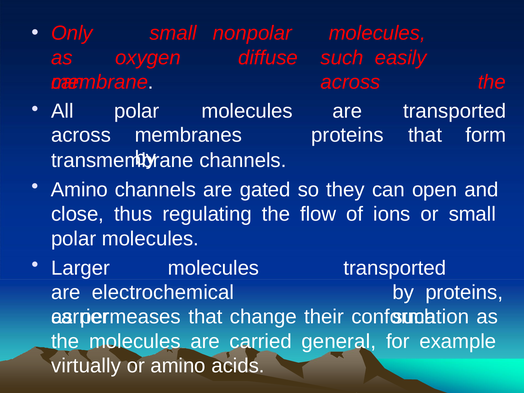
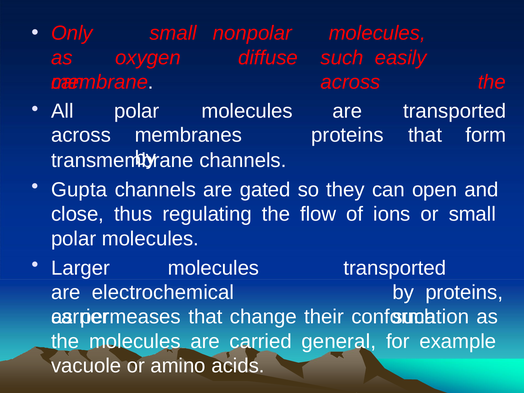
Amino at (79, 190): Amino -> Gupta
virtually: virtually -> vacuole
